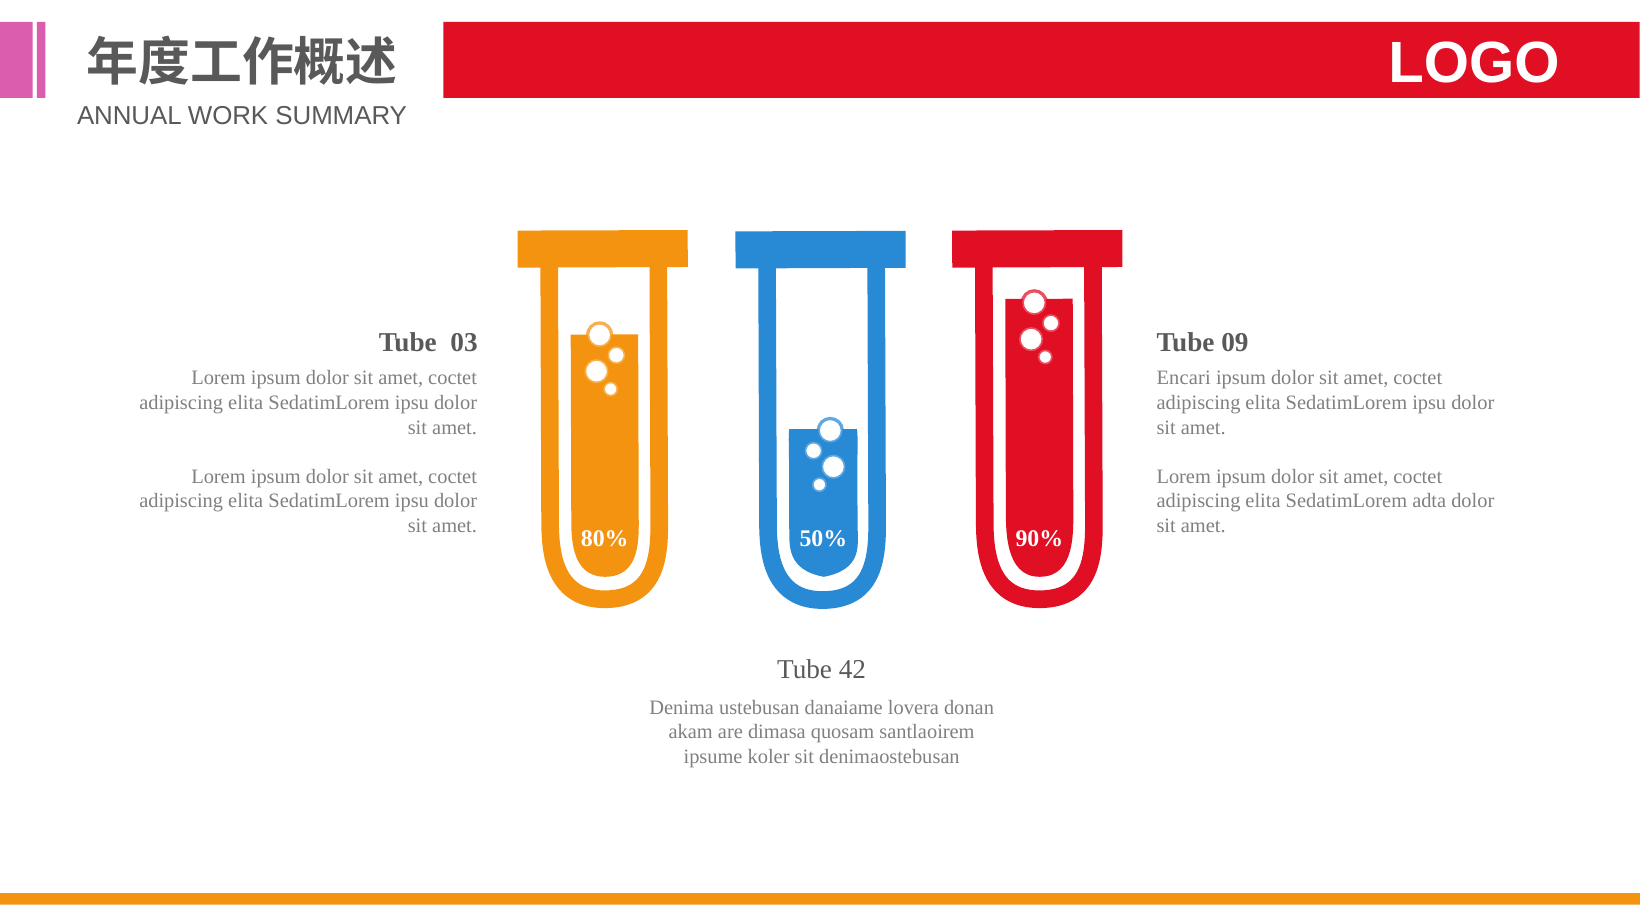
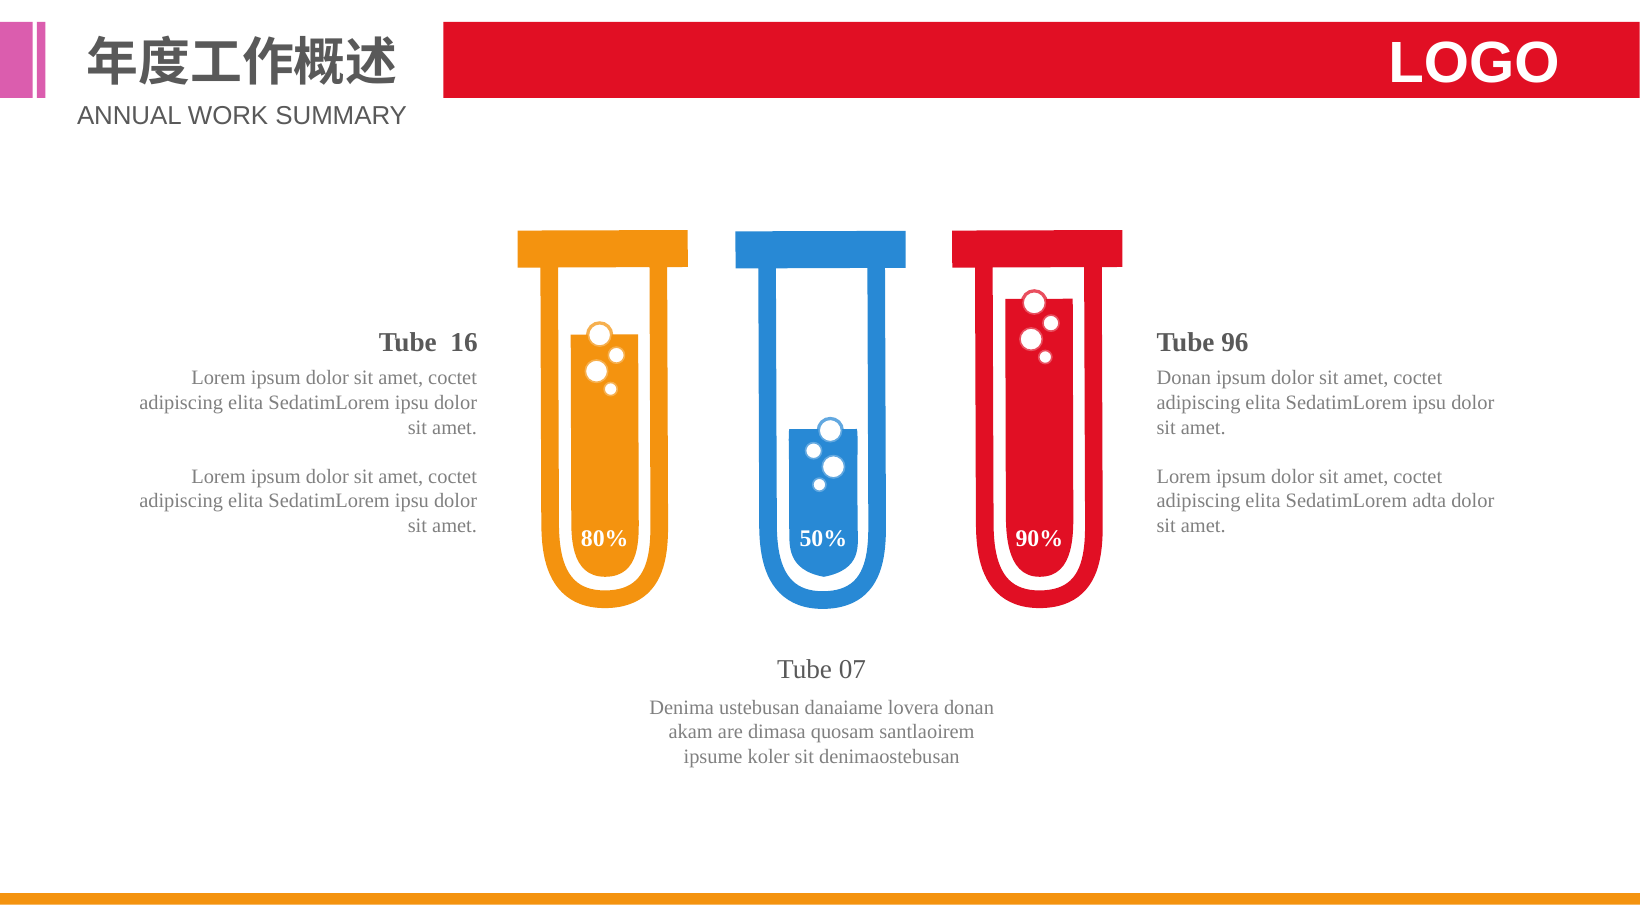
03: 03 -> 16
09: 09 -> 96
Encari at (1184, 378): Encari -> Donan
42: 42 -> 07
